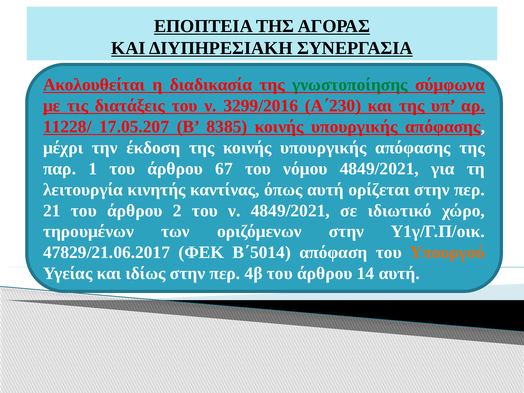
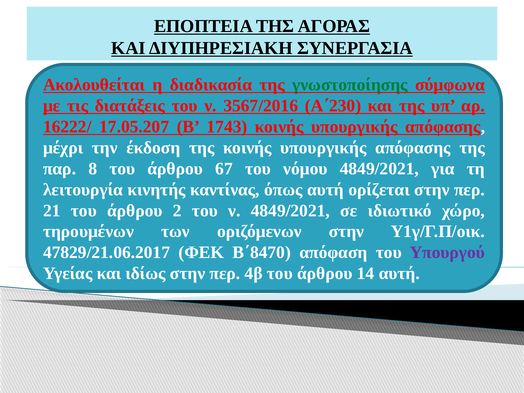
3299/2016: 3299/2016 -> 3567/2016
11228/: 11228/ -> 16222/
8385: 8385 -> 1743
1: 1 -> 8
Β΄5014: Β΄5014 -> Β΄8470
Υπουργού colour: orange -> purple
